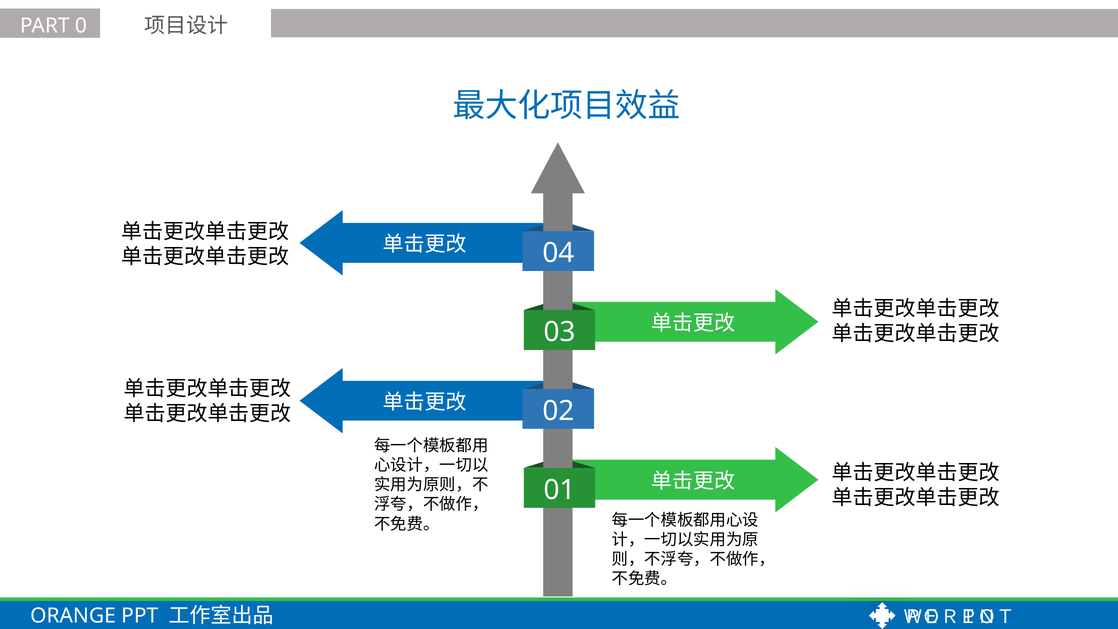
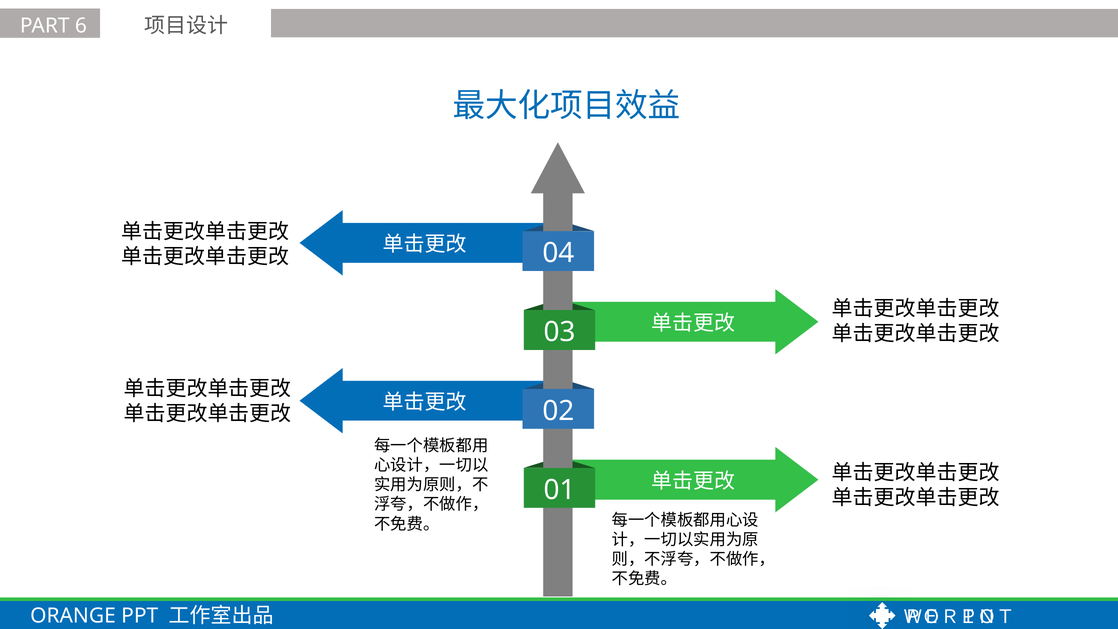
0: 0 -> 6
